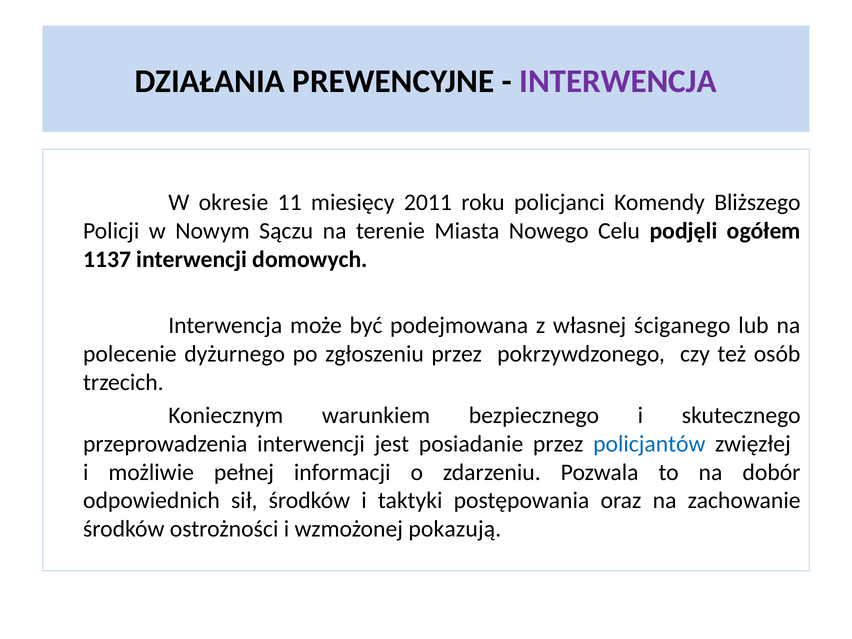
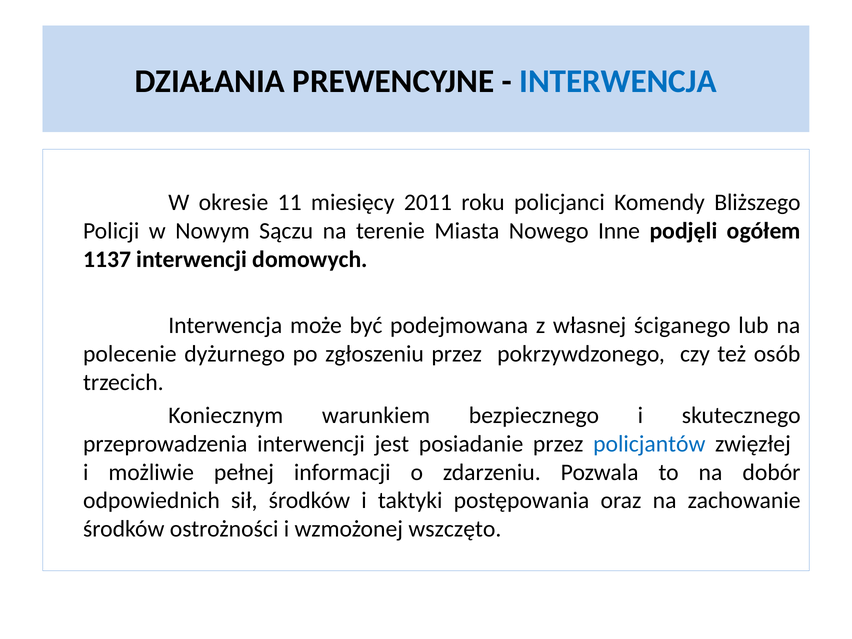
INTERWENCJA at (618, 81) colour: purple -> blue
Celu: Celu -> Inne
pokazują: pokazują -> wszczęto
